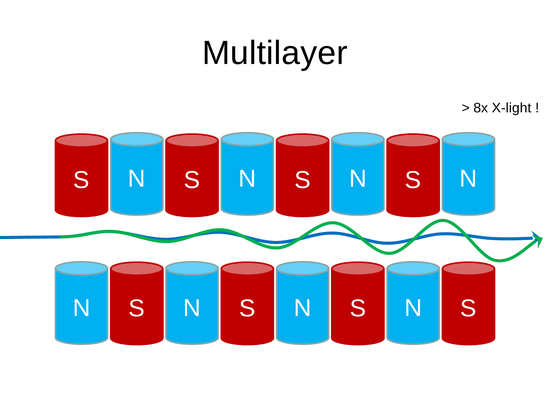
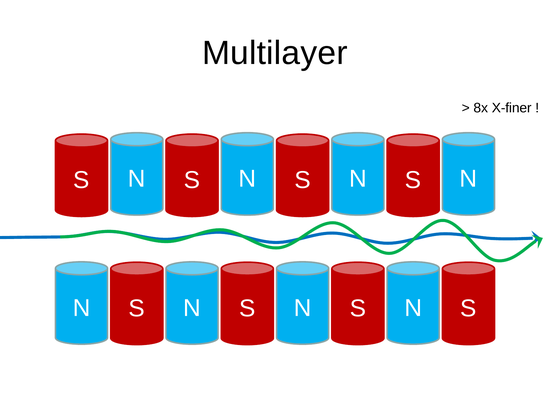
X-light: X-light -> X-finer
